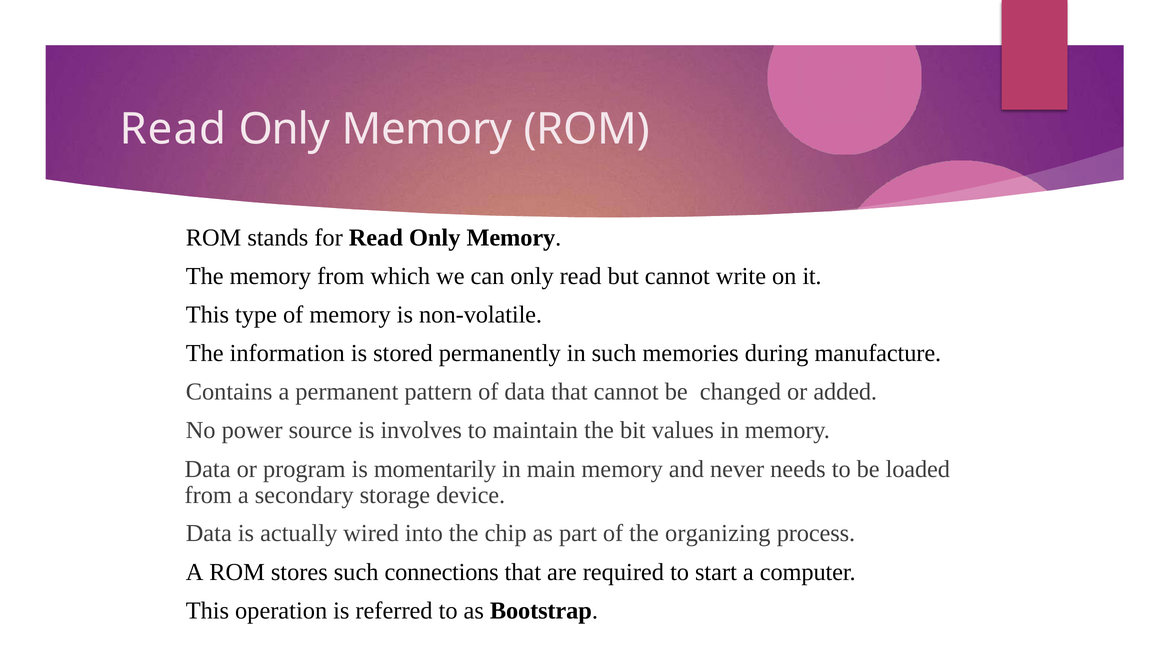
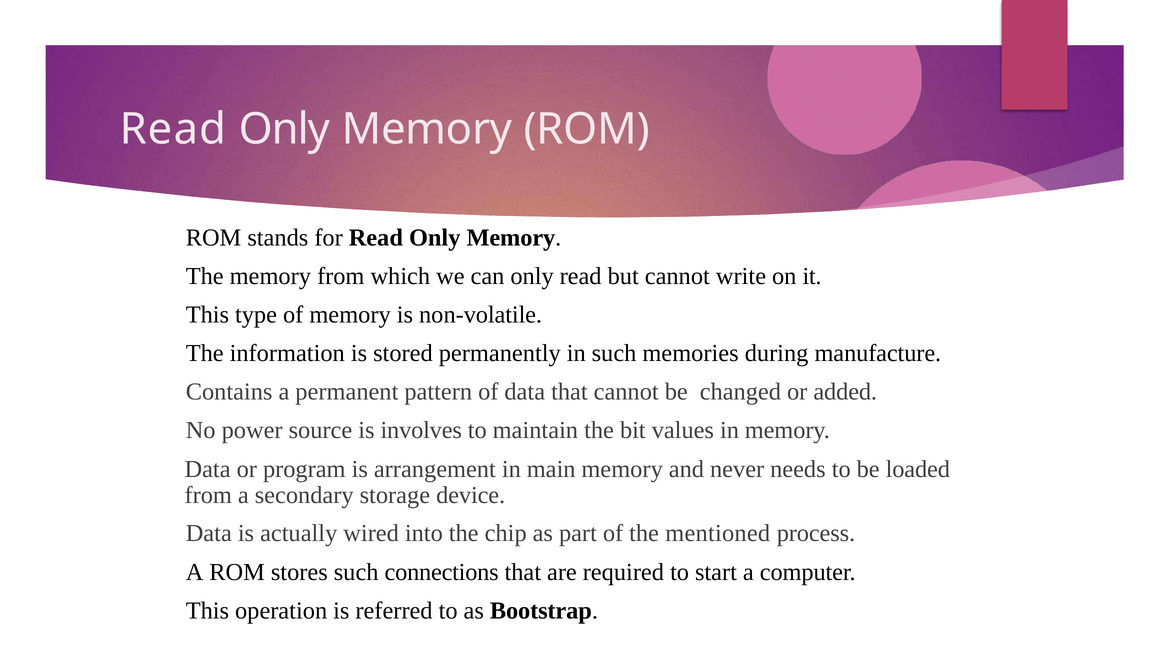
momentarily: momentarily -> arrangement
organizing: organizing -> mentioned
